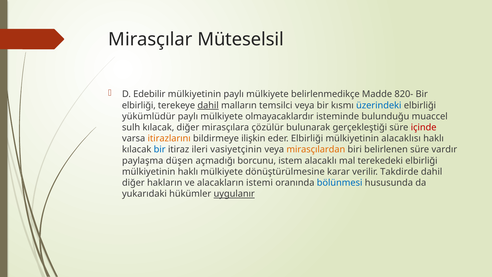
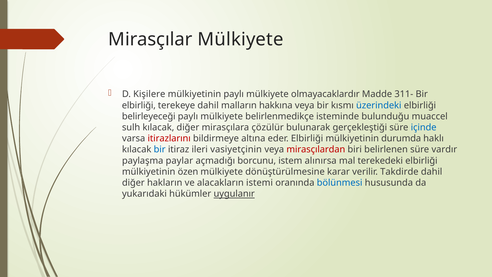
Mirasçılar Müteselsil: Müteselsil -> Mülkiyete
Edebilir: Edebilir -> Kişilere
belirlenmedikçe: belirlenmedikçe -> olmayacaklardır
820-: 820- -> 311-
dahil at (208, 105) underline: present -> none
temsilci: temsilci -> hakkına
yükümlüdür: yükümlüdür -> belirleyeceği
olmayacaklardır: olmayacaklardır -> belirlenmedikçe
içinde colour: red -> blue
itirazlarını colour: orange -> red
ilişkin: ilişkin -> altına
alacaklısı: alacaklısı -> durumda
mirasçılardan colour: orange -> red
düşen: düşen -> paylar
alacaklı: alacaklı -> alınırsa
mülkiyetinin haklı: haklı -> özen
